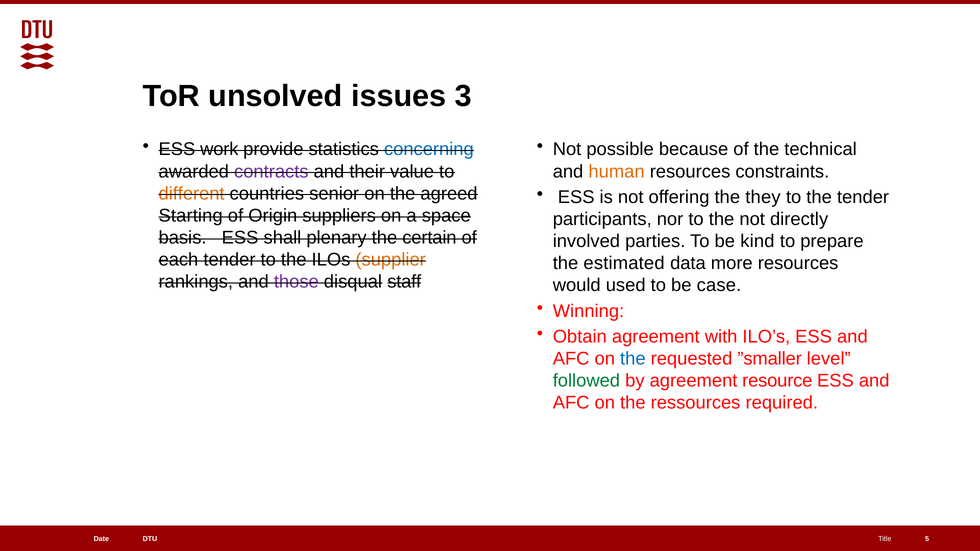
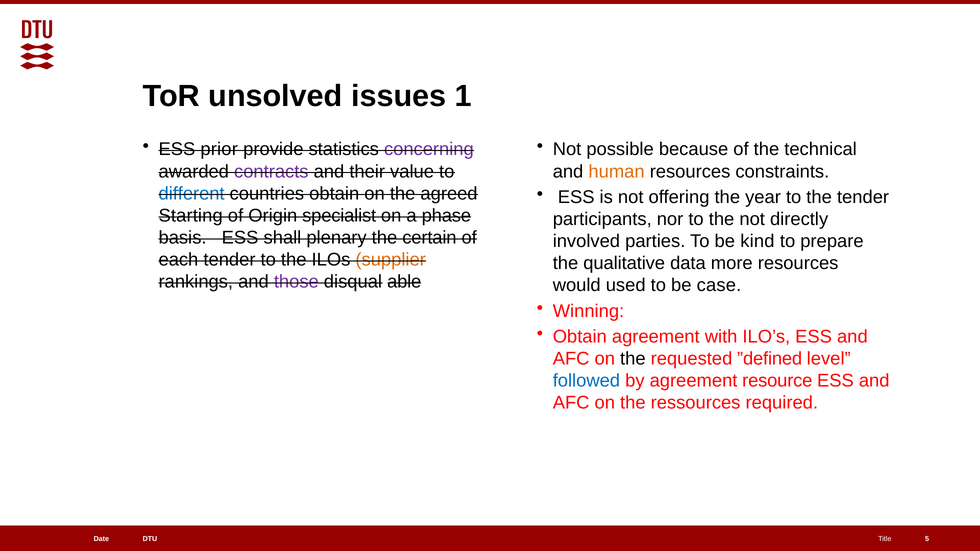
3: 3 -> 1
work: work -> prior
concerning colour: blue -> purple
different colour: orange -> blue
countries senior: senior -> obtain
they: they -> year
suppliers: suppliers -> specialist
space: space -> phase
estimated: estimated -> qualitative
staff: staff -> able
the at (633, 359) colour: blue -> black
”smaller: ”smaller -> ”defined
followed colour: green -> blue
